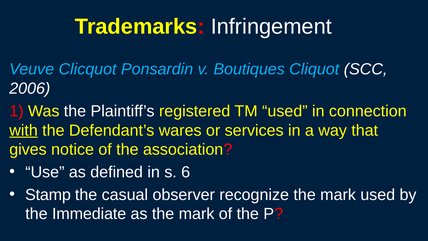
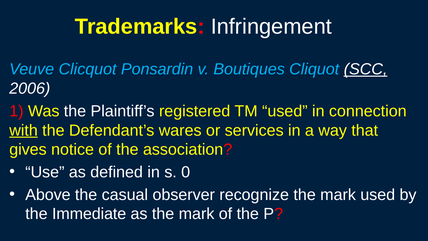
SCC underline: none -> present
6: 6 -> 0
Stamp: Stamp -> Above
